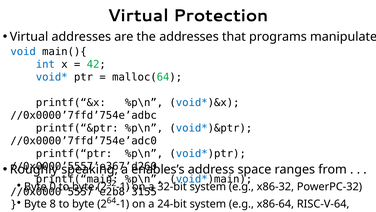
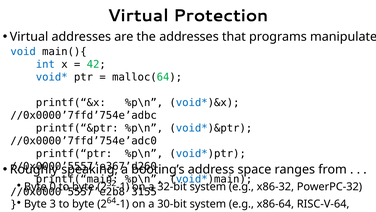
enables’s: enables’s -> booting’s
8: 8 -> 3
24-bit: 24-bit -> 30-bit
